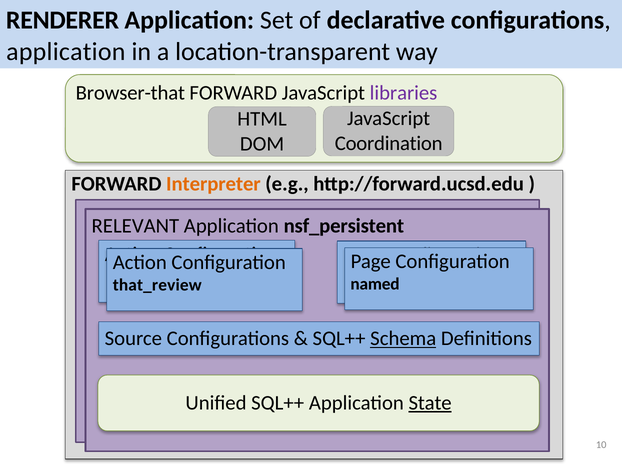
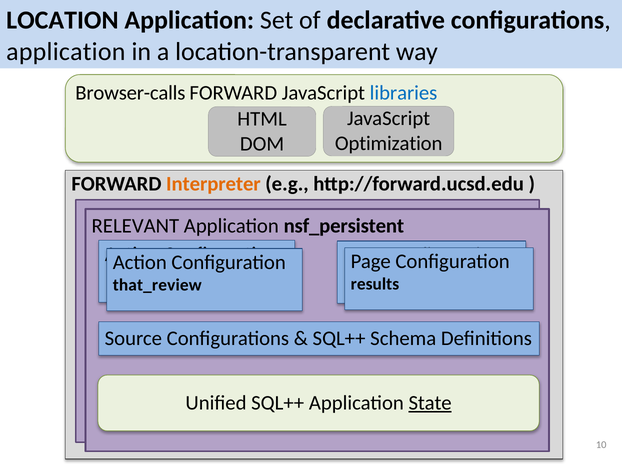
RENDERER: RENDERER -> LOCATION
Browser-that: Browser-that -> Browser-calls
libraries colour: purple -> blue
Coordination: Coordination -> Optimization
named: named -> results
Schema underline: present -> none
